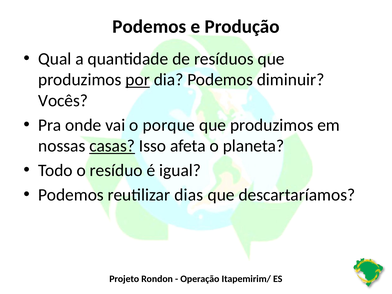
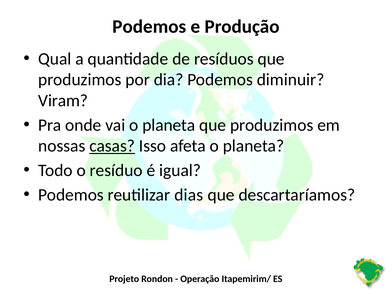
por underline: present -> none
Vocês: Vocês -> Viram
vai o porque: porque -> planeta
